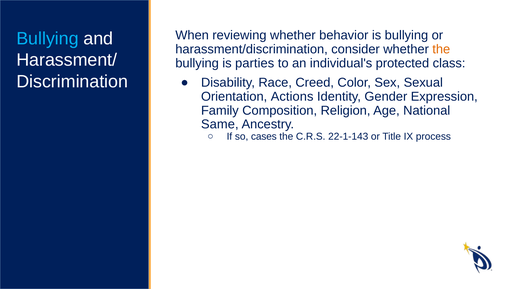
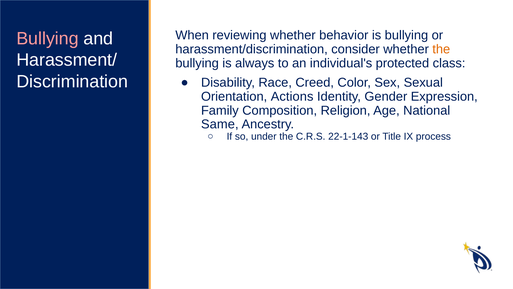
Bullying at (48, 39) colour: light blue -> pink
parties: parties -> always
cases: cases -> under
